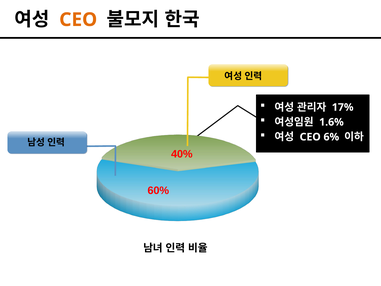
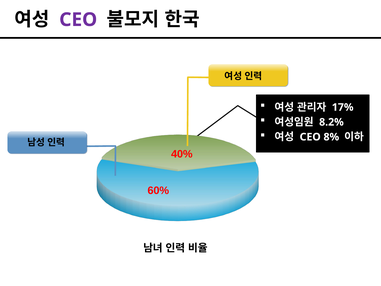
CEO at (78, 20) colour: orange -> purple
1.6%: 1.6% -> 8.2%
6%: 6% -> 8%
